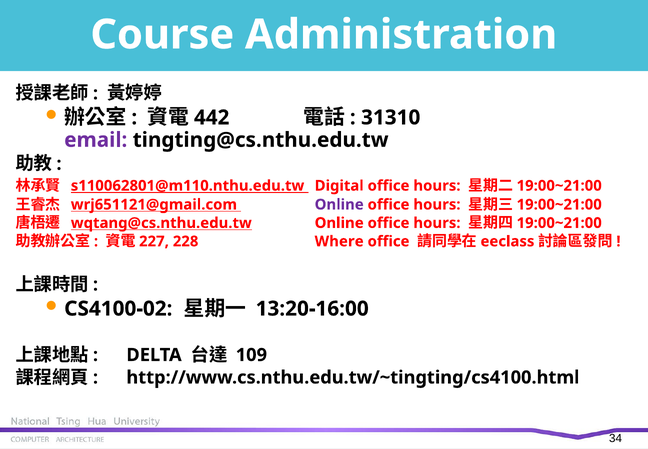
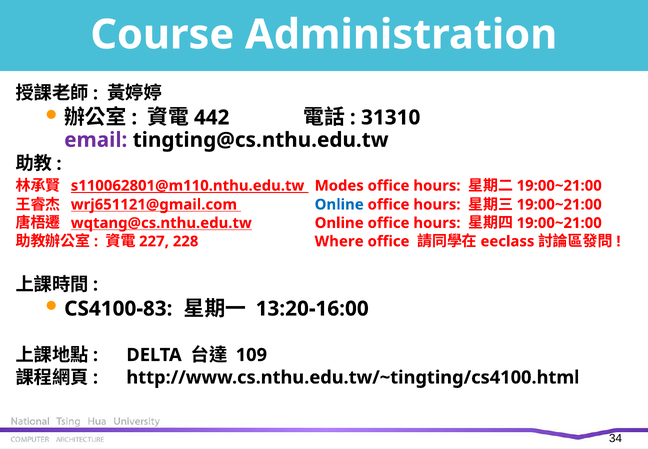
Digital: Digital -> Modes
Online at (339, 204) colour: purple -> blue
CS4100-02: CS4100-02 -> CS4100-83
